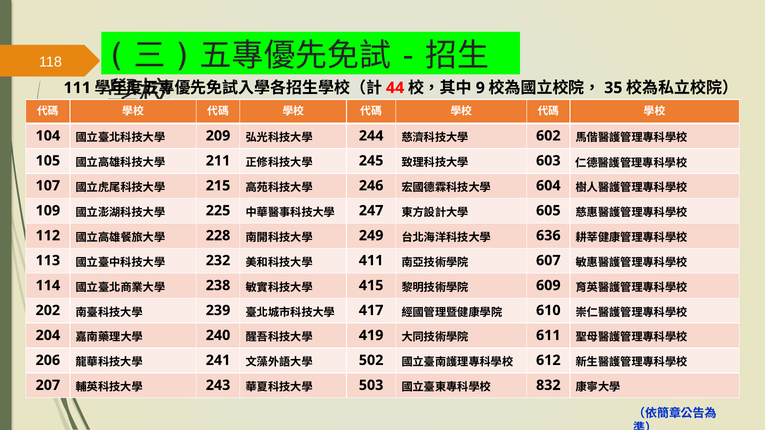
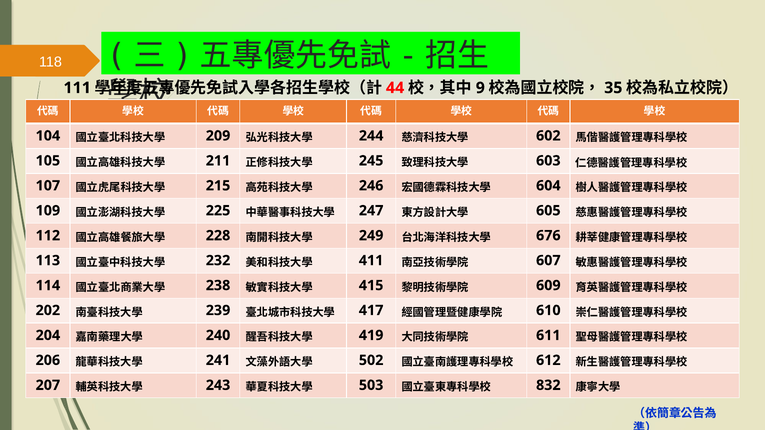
636: 636 -> 676
